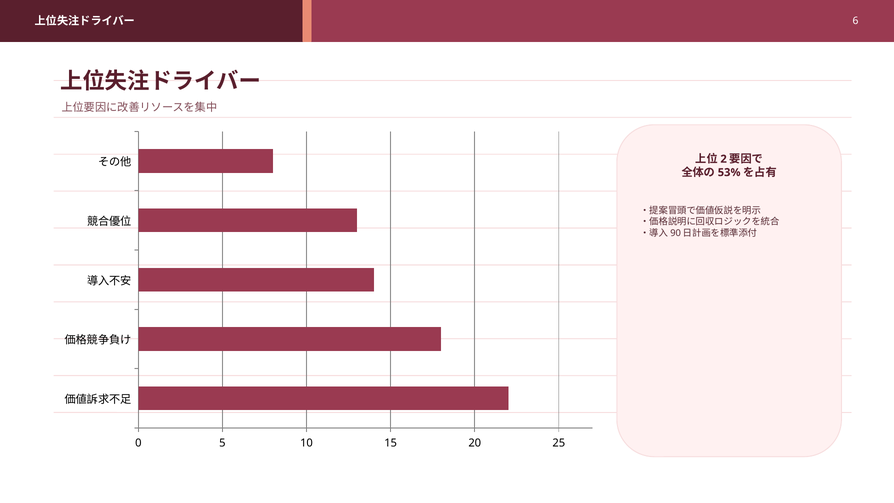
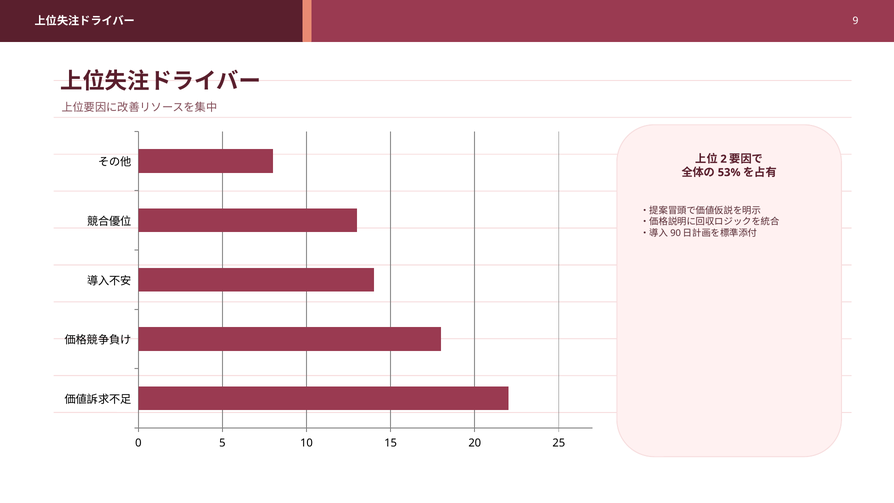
6: 6 -> 9
